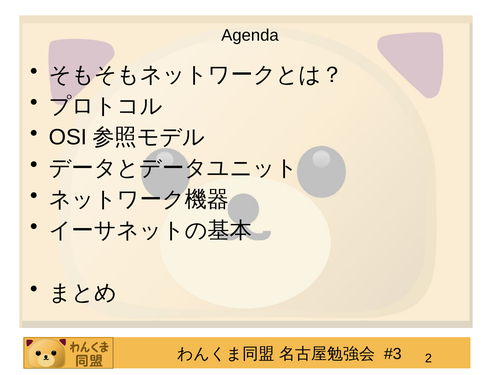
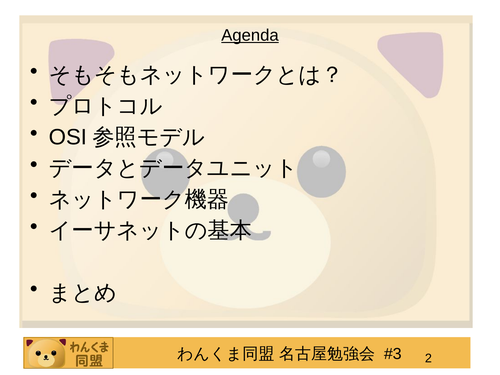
Agenda underline: none -> present
